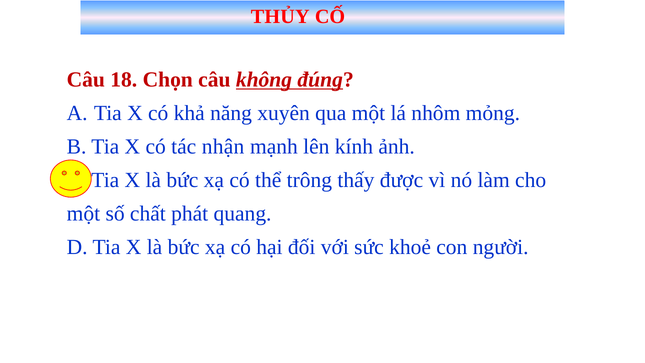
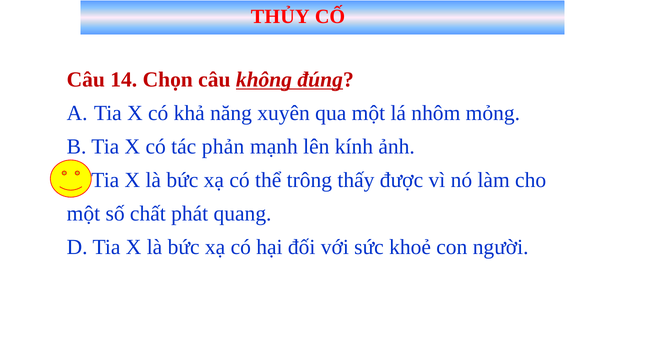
18: 18 -> 14
nhận: nhận -> phản
